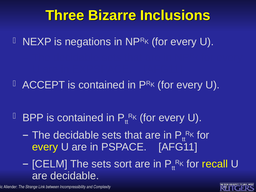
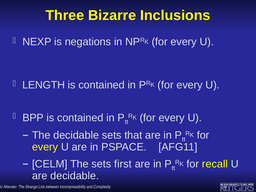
ACCEPT: ACCEPT -> LENGTH
sort: sort -> first
